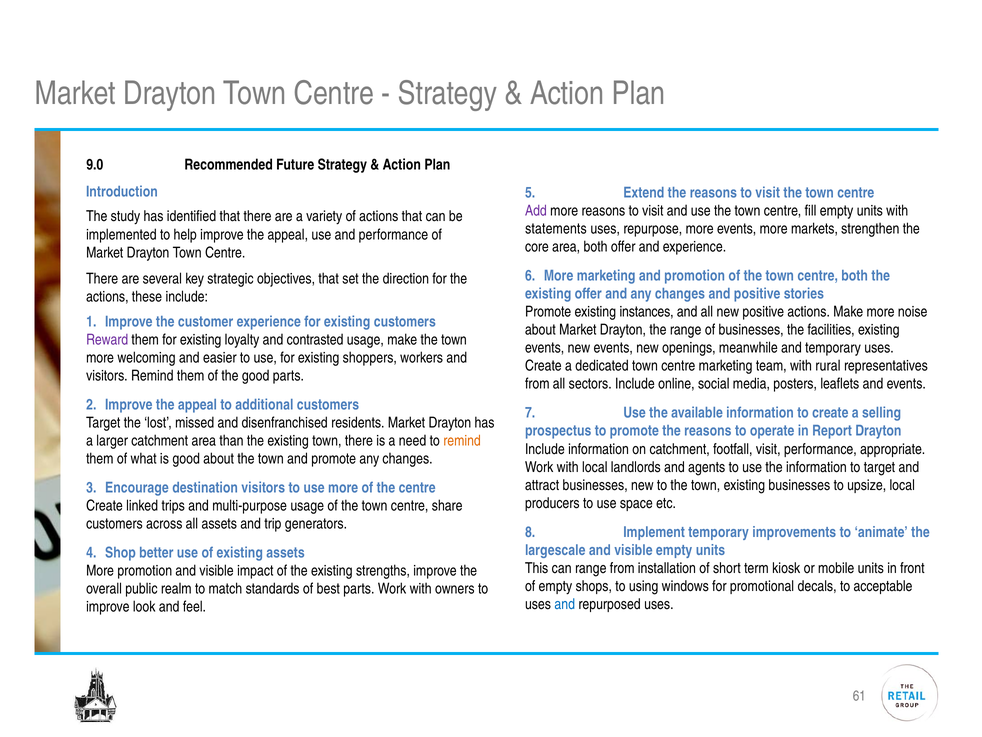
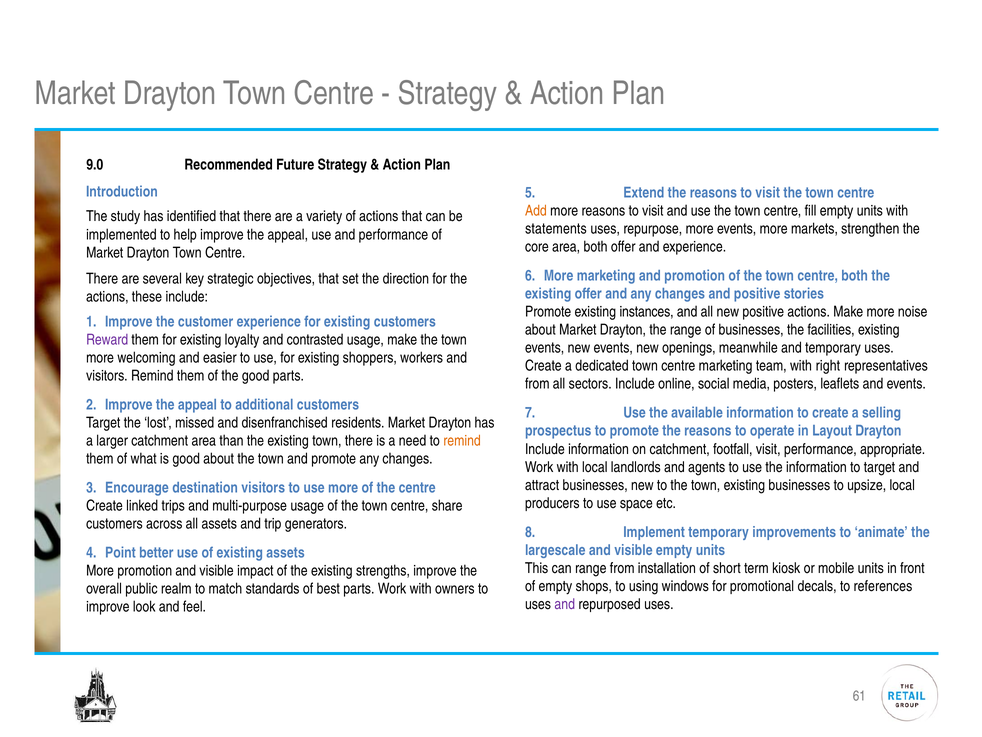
Add colour: purple -> orange
rural: rural -> right
Report: Report -> Layout
Shop: Shop -> Point
acceptable: acceptable -> references
and at (565, 604) colour: blue -> purple
